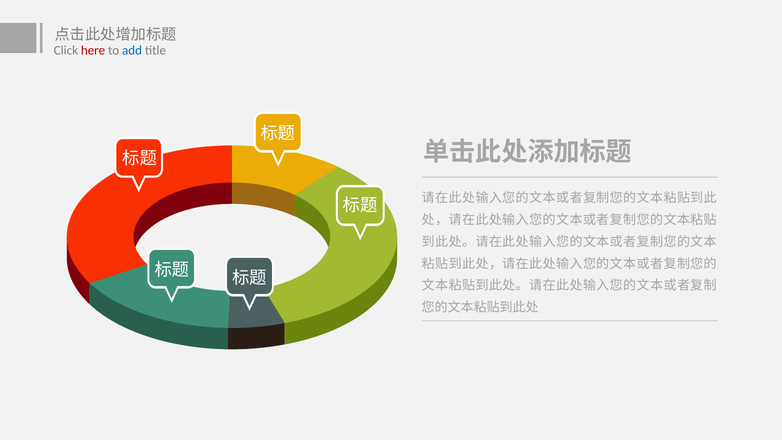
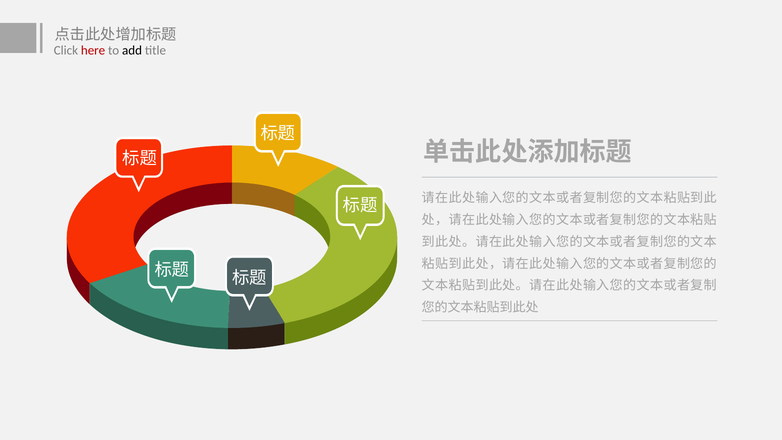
add colour: blue -> black
